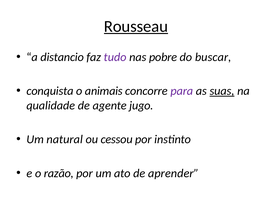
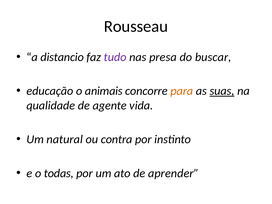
Rousseau underline: present -> none
pobre: pobre -> presa
conquista: conquista -> educação
para colour: purple -> orange
jugo: jugo -> vida
cessou: cessou -> contra
razão: razão -> todas
